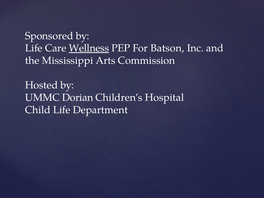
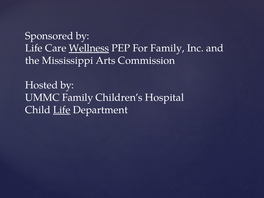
For Batson: Batson -> Family
UMMC Dorian: Dorian -> Family
Life at (62, 110) underline: none -> present
